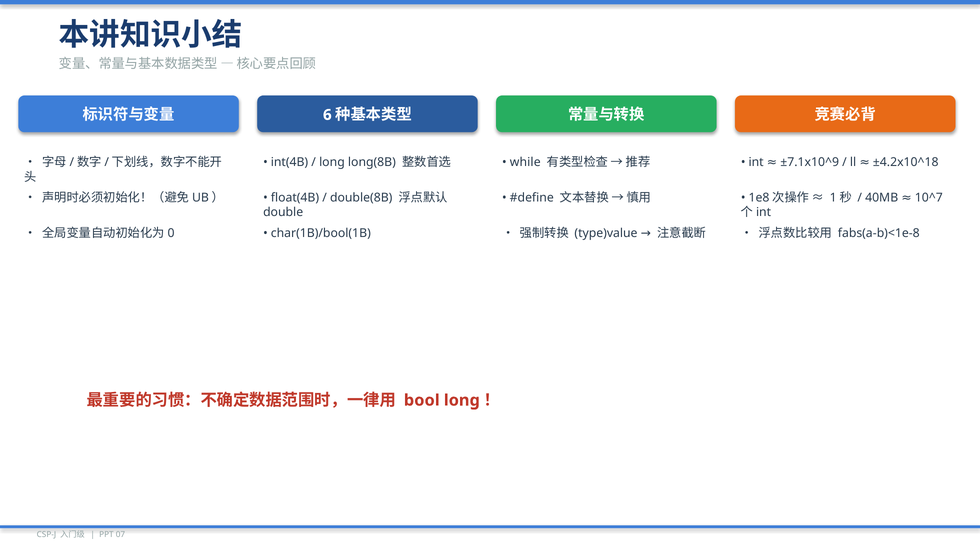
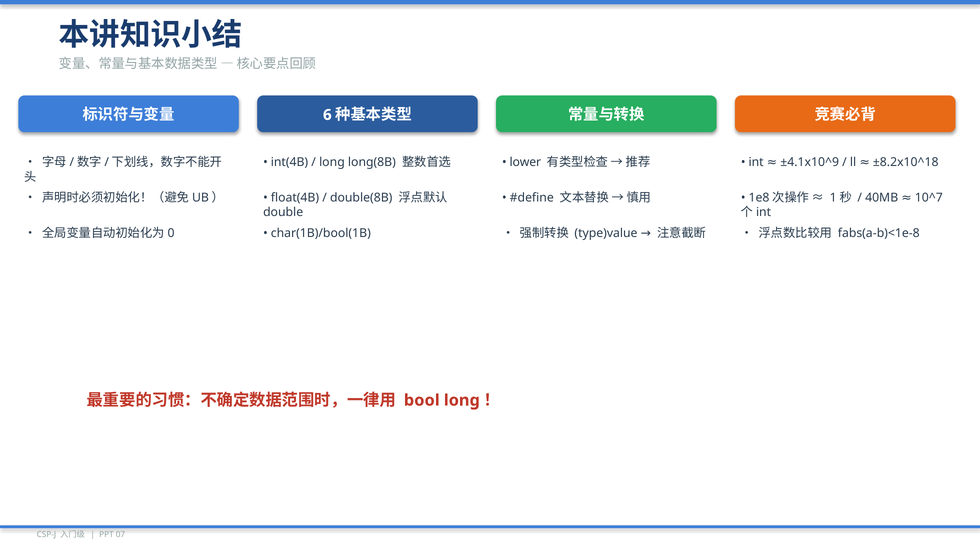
while: while -> lower
±7.1x10^9: ±7.1x10^9 -> ±4.1x10^9
±4.2x10^18: ±4.2x10^18 -> ±8.2x10^18
